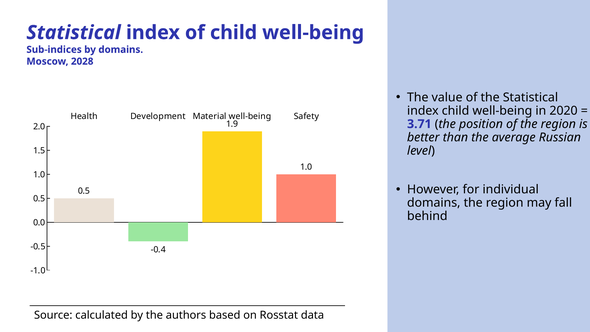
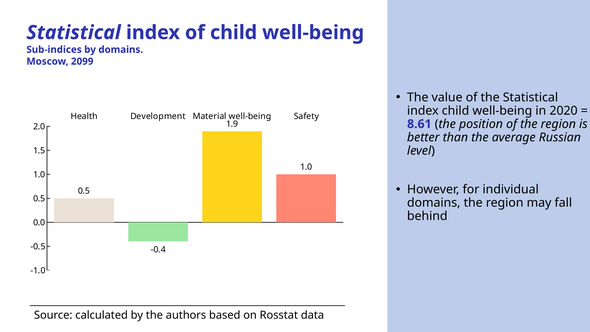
2028: 2028 -> 2099
3.71: 3.71 -> 8.61
